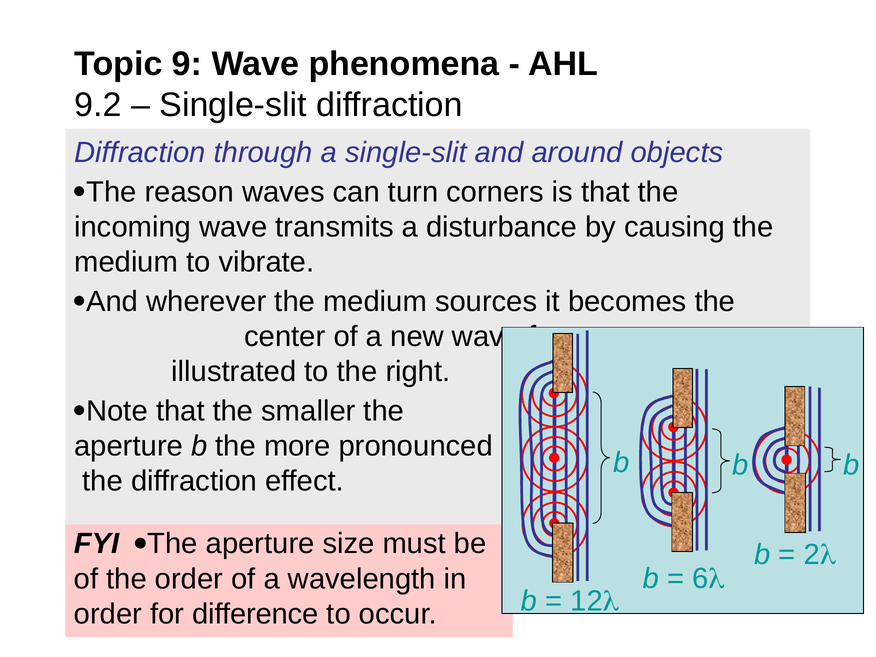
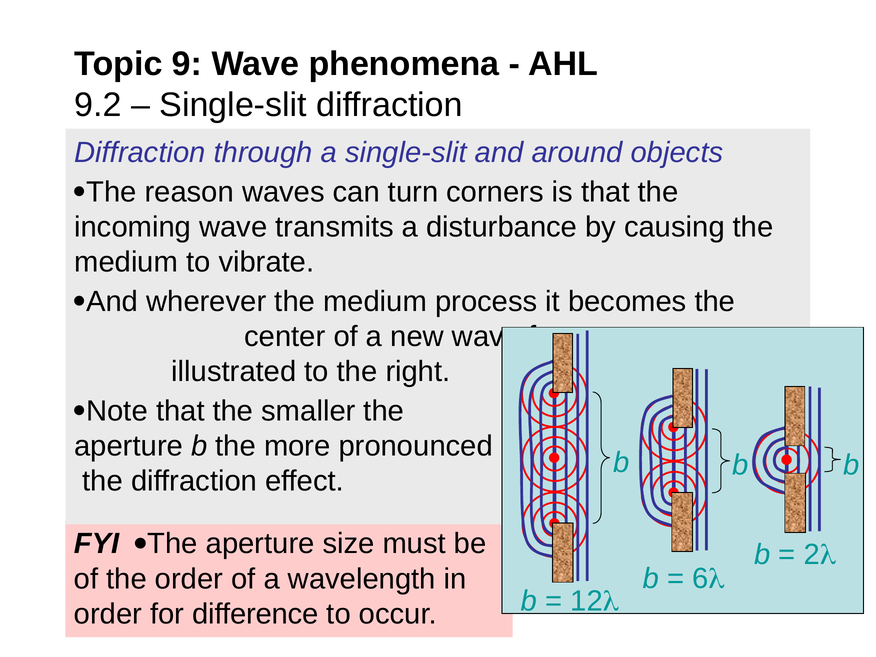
sources: sources -> process
